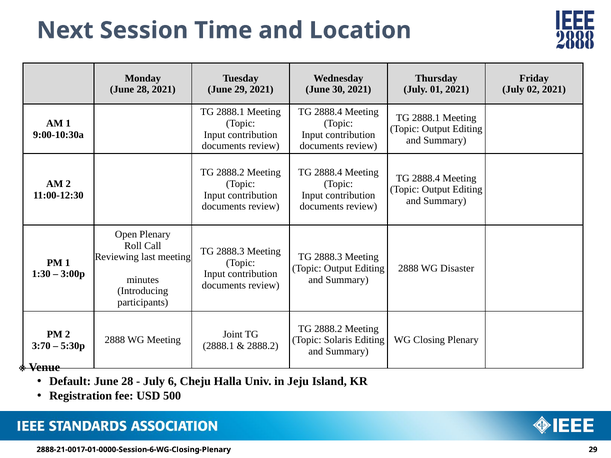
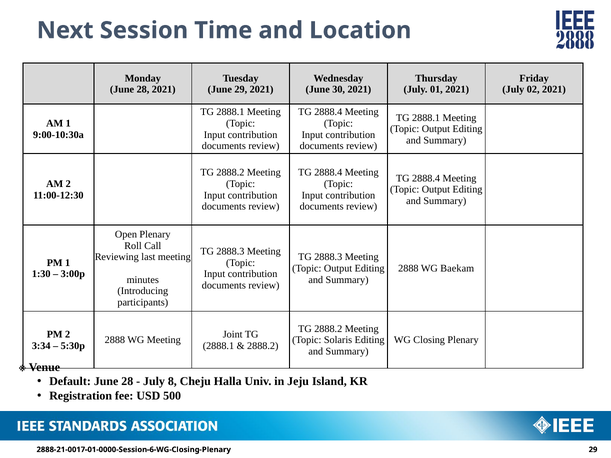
Disaster: Disaster -> Baekam
3:70: 3:70 -> 3:34
6: 6 -> 8
